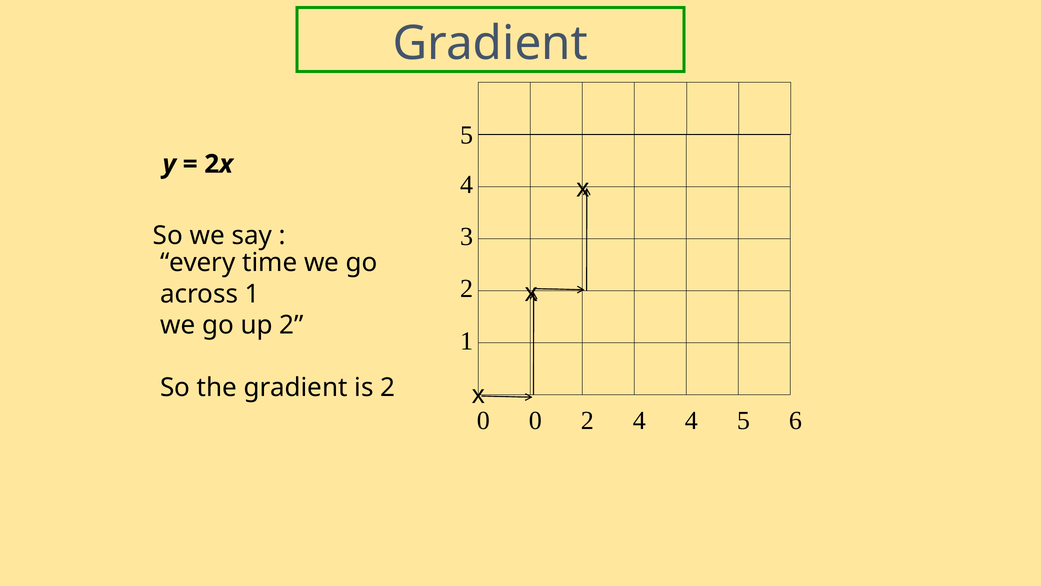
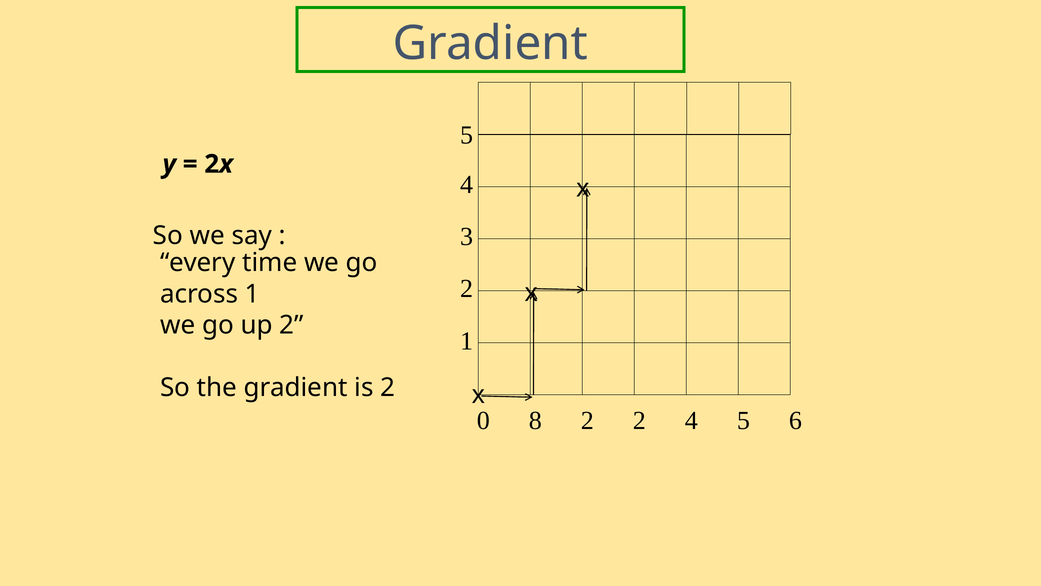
0 0: 0 -> 8
2 4: 4 -> 2
